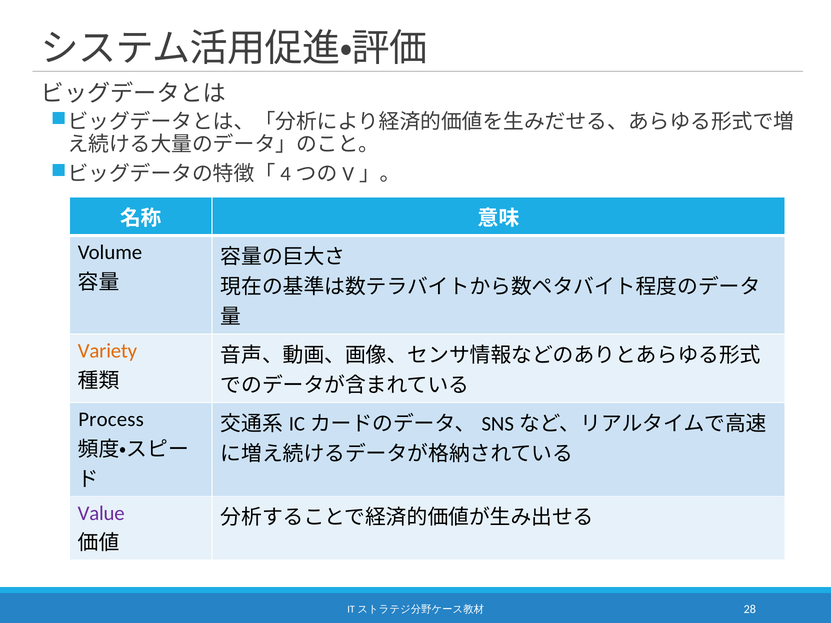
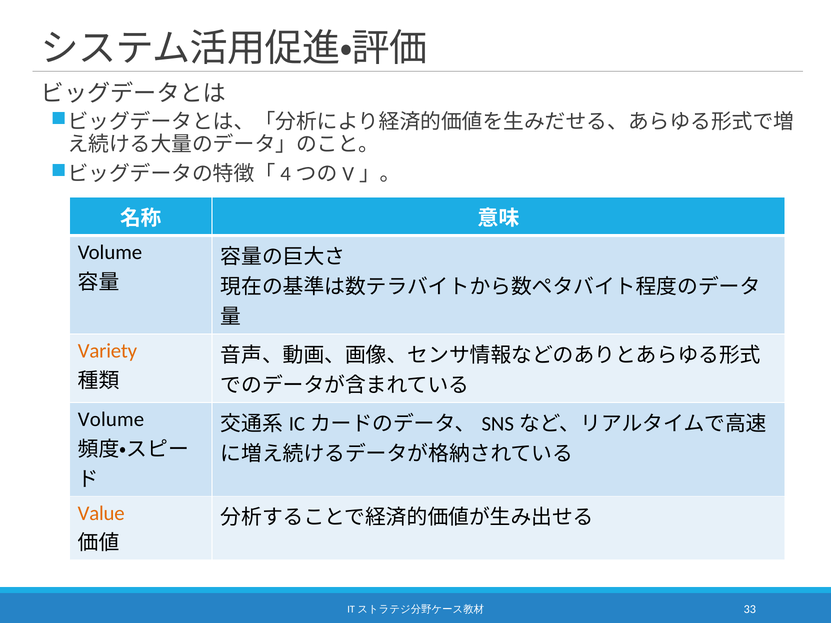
Process at (111, 420): Process -> Volume
Value colour: purple -> orange
28: 28 -> 33
